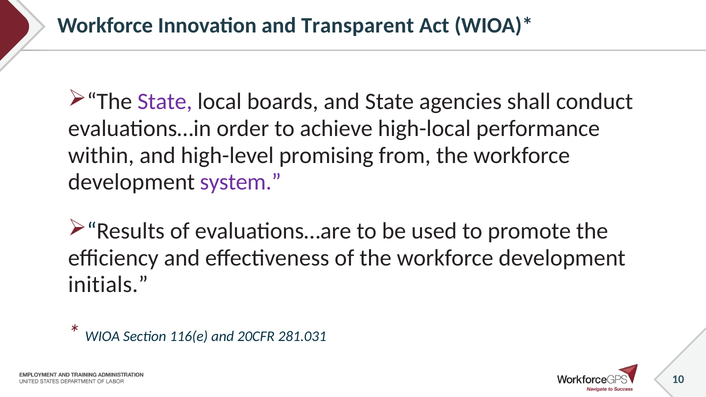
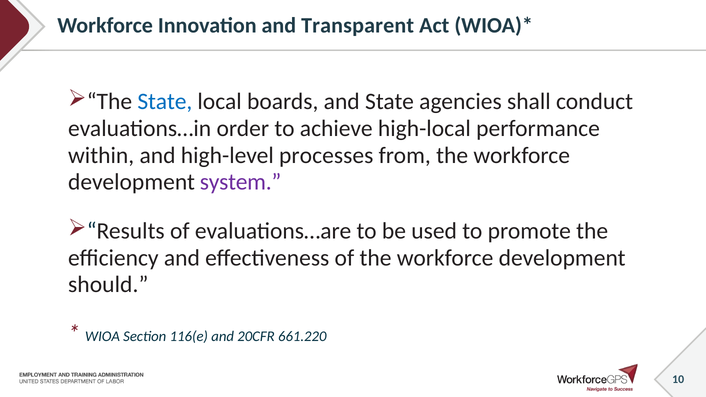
State at (165, 102) colour: purple -> blue
promising: promising -> processes
initials: initials -> should
281.031: 281.031 -> 661.220
